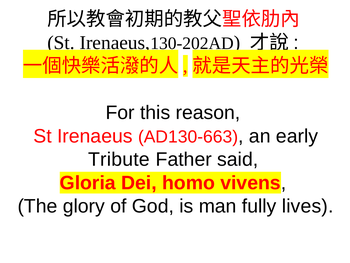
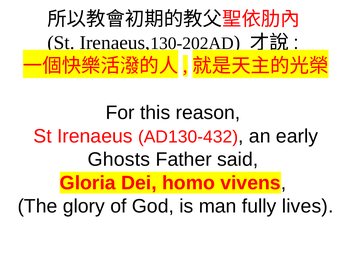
AD130-663: AD130-663 -> AD130-432
Tribute: Tribute -> Ghosts
